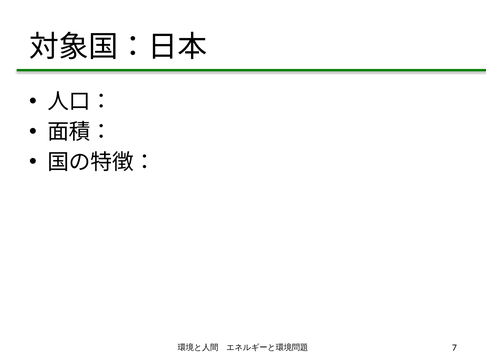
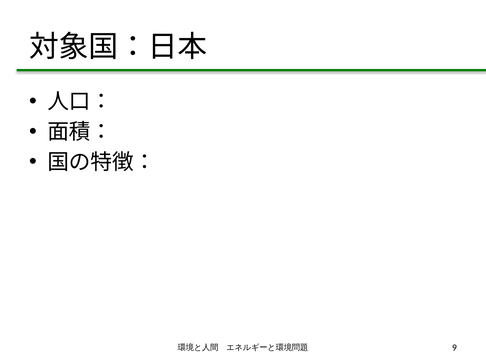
7: 7 -> 9
